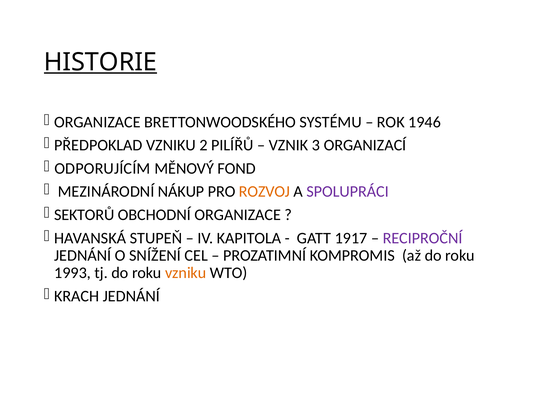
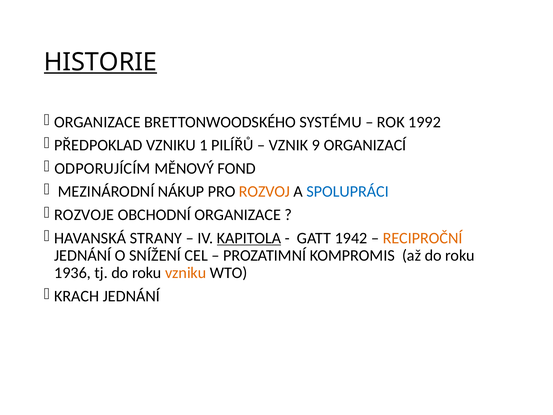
1946: 1946 -> 1992
2: 2 -> 1
3: 3 -> 9
SPOLUPRÁCI colour: purple -> blue
SEKTORŮ: SEKTORŮ -> ROZVOJE
STUPEŇ: STUPEŇ -> STRANY
KAPITOLA underline: none -> present
1917: 1917 -> 1942
RECIPROČNÍ colour: purple -> orange
1993: 1993 -> 1936
